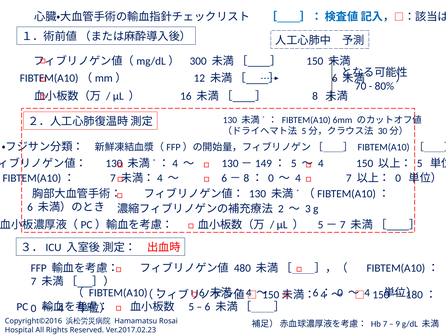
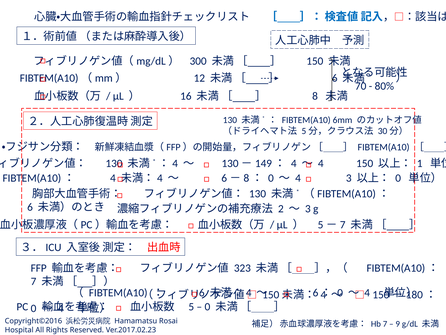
130－149： 5: 5 -> 4
5 at (420, 163): 5 -> 1
7 at (113, 178): 7 -> 4
4 7: 7 -> 3
480: 480 -> 323
6 at (207, 306): 6 -> 0
